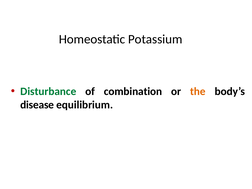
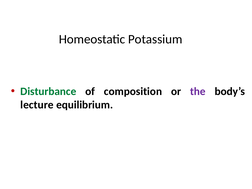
combination: combination -> composition
the colour: orange -> purple
disease: disease -> lecture
